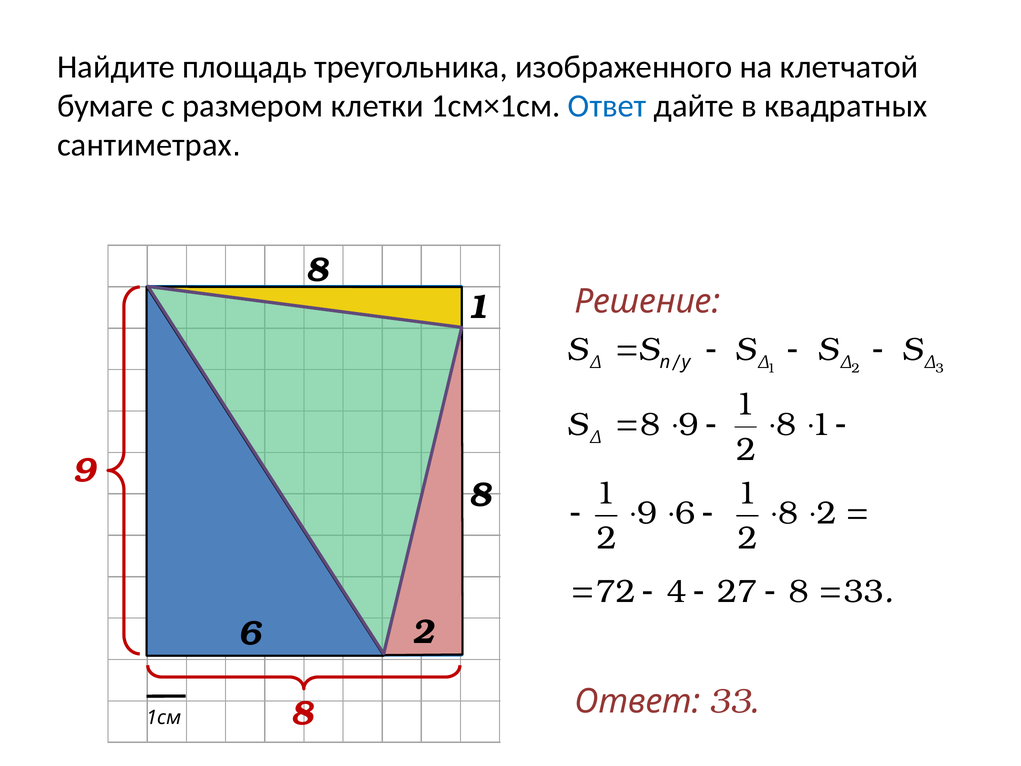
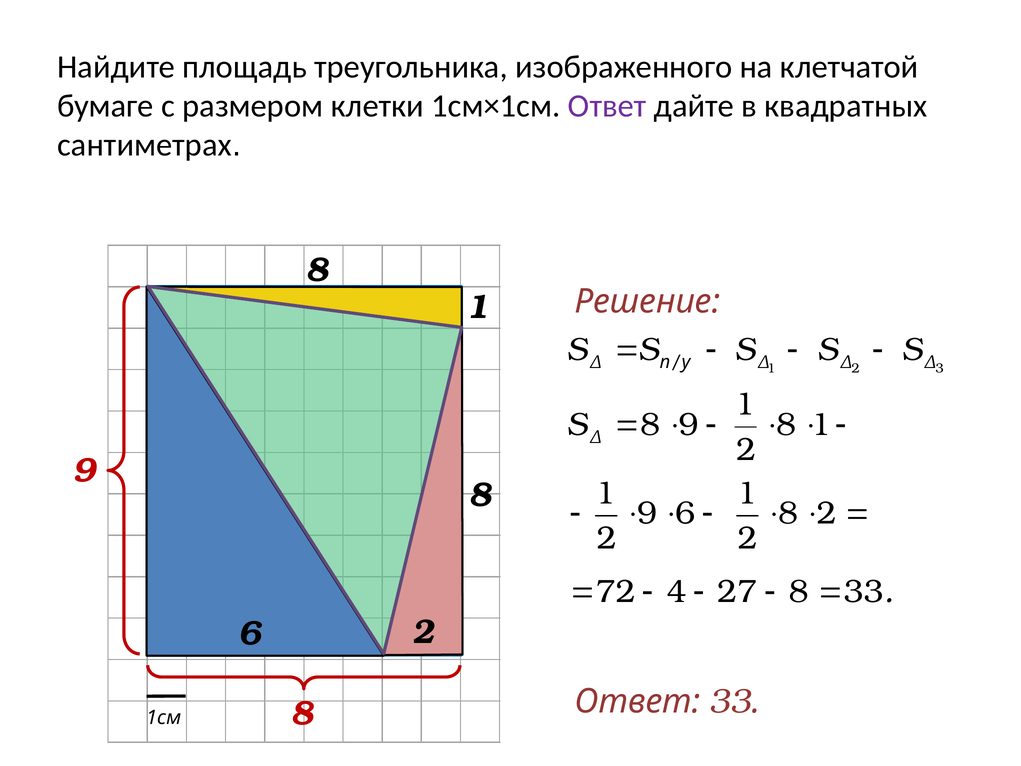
Ответ at (607, 106) colour: blue -> purple
